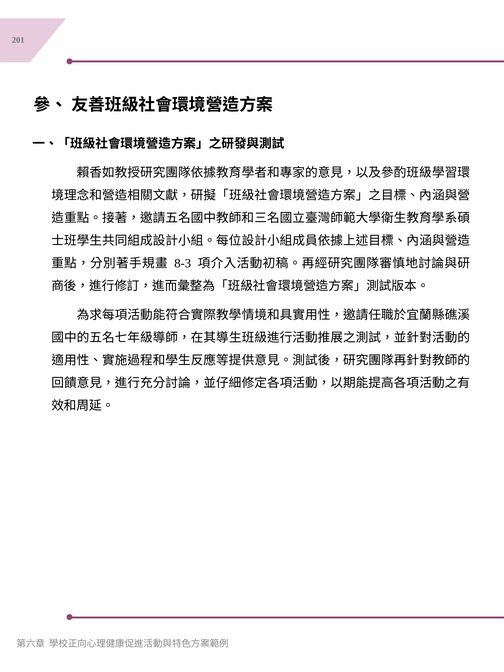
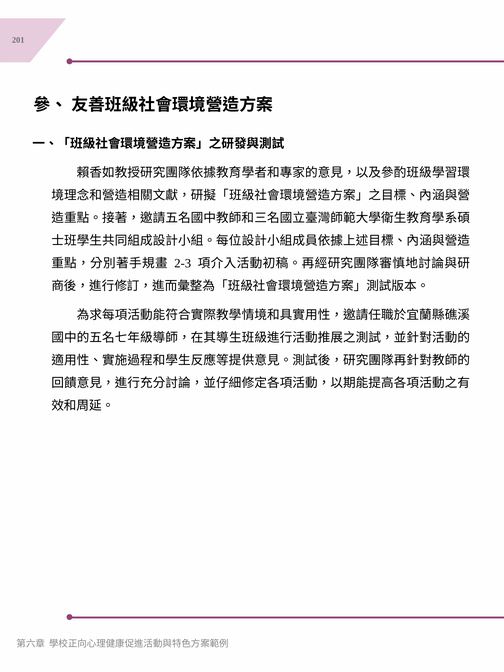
8-3: 8-3 -> 2-3
